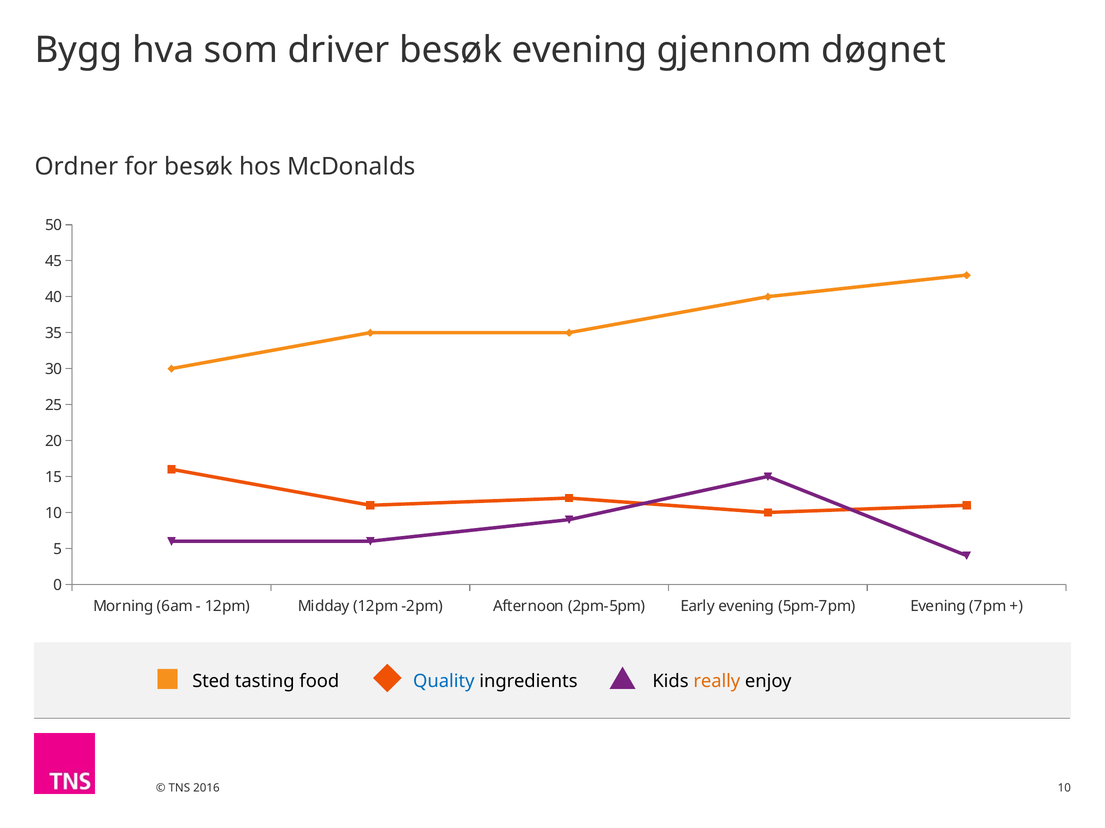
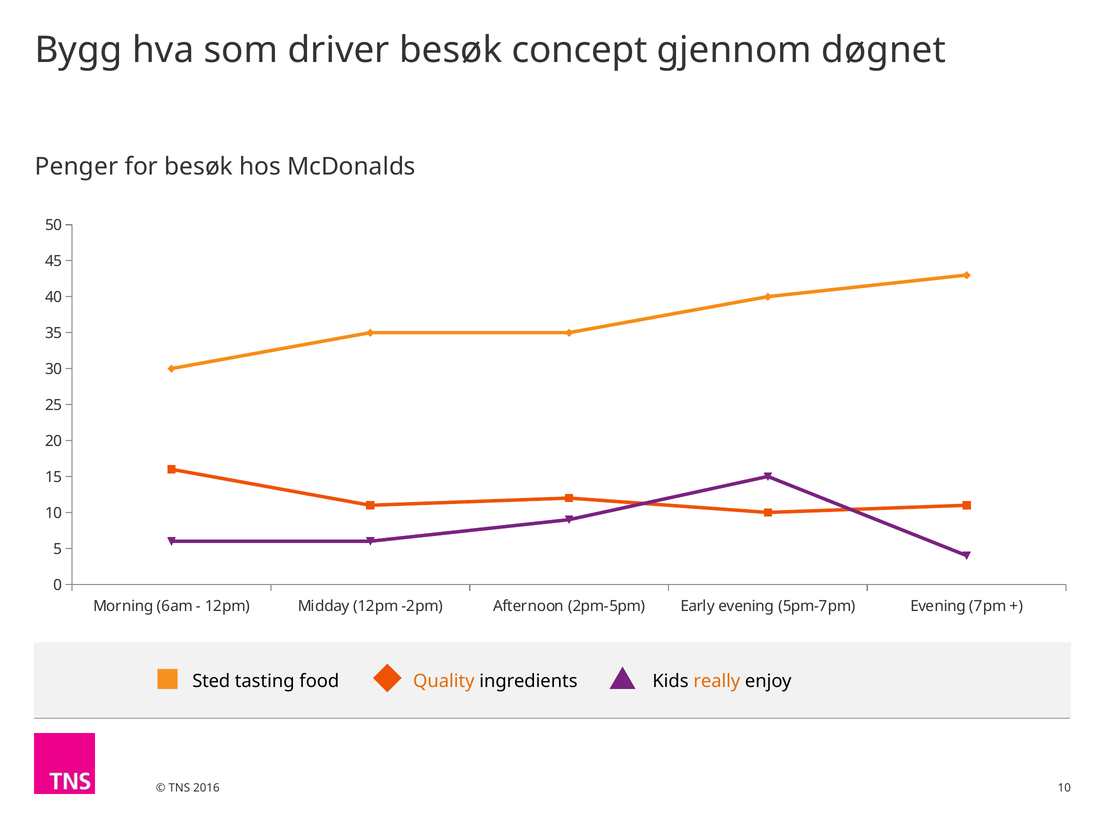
besøk evening: evening -> concept
Ordner: Ordner -> Penger
Quality colour: blue -> orange
